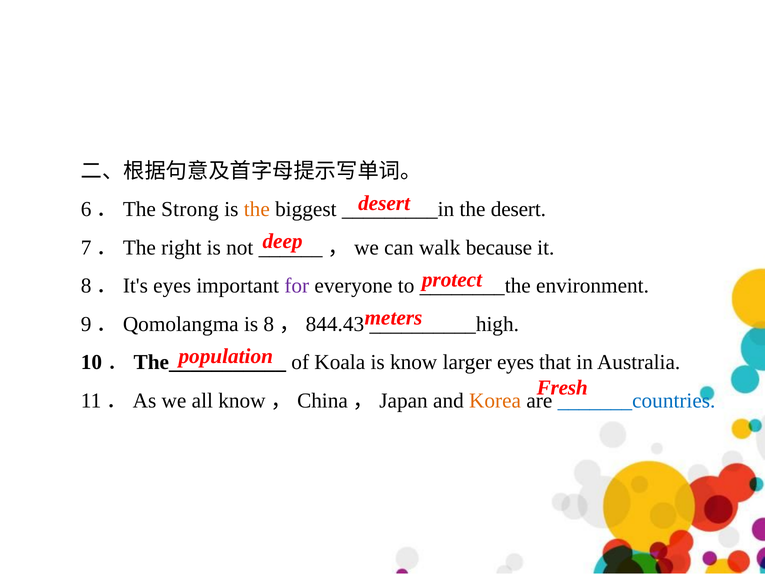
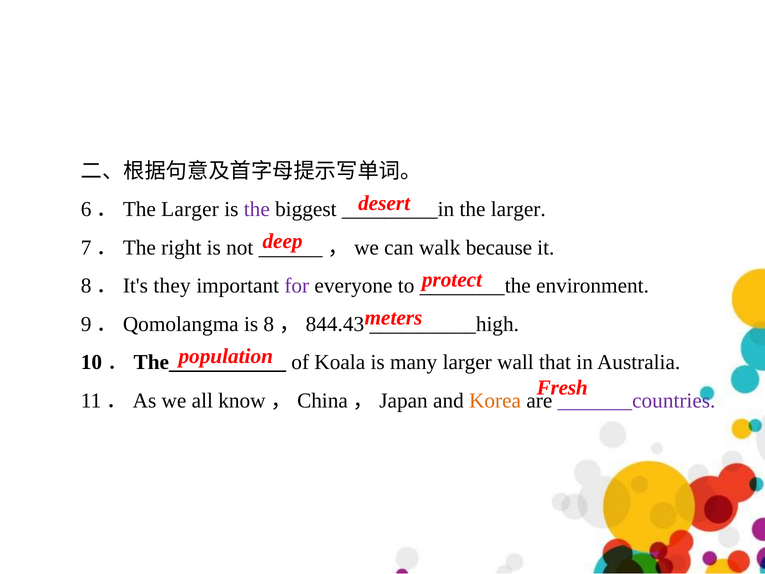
6．The Strong: Strong -> Larger
the at (257, 209) colour: orange -> purple
the desert: desert -> larger
8．It's eyes: eyes -> they
know: know -> many
larger eyes: eyes -> wall
_______countries colour: blue -> purple
